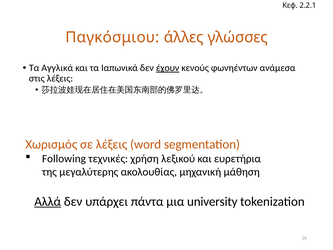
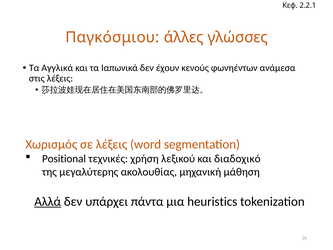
έχουν underline: present -> none
Following: Following -> Positional
ευρετήρια: ευρετήρια -> διαδοχικό
university: university -> heuristics
